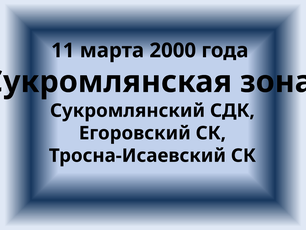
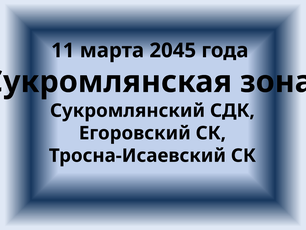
2000: 2000 -> 2045
